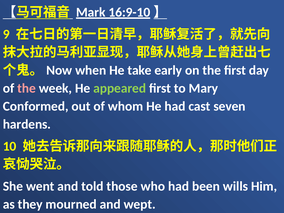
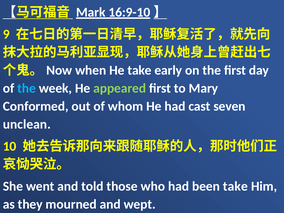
the at (27, 88) colour: pink -> light blue
hardens: hardens -> unclean
been wills: wills -> take
